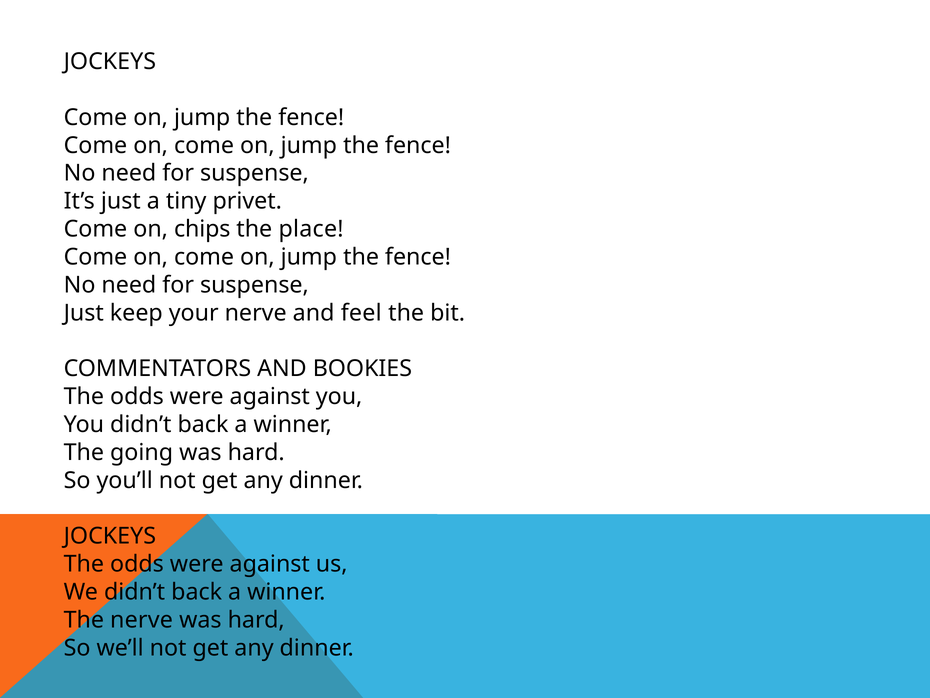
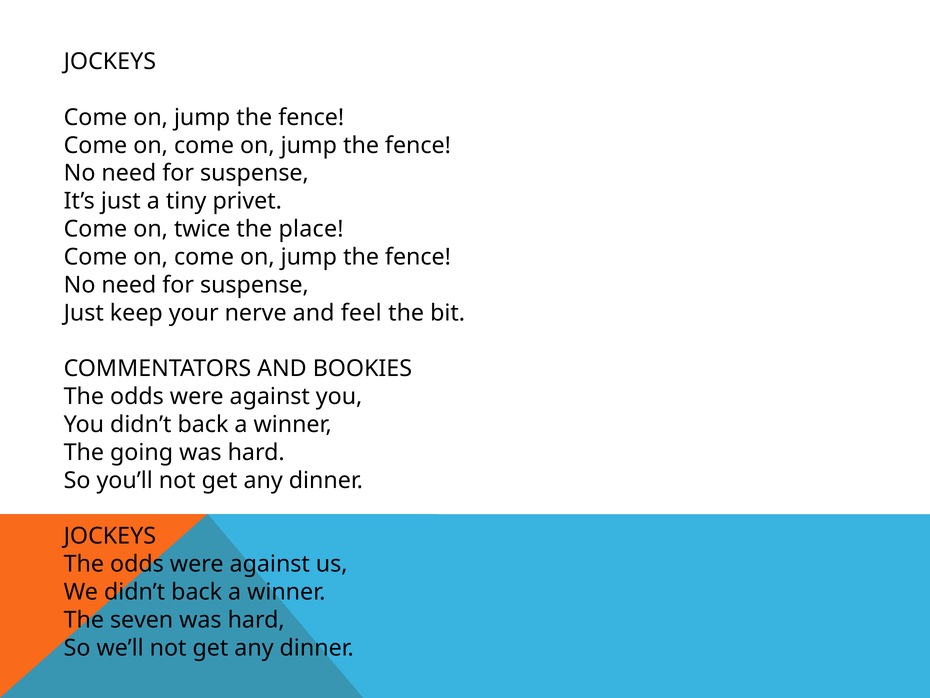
chips: chips -> twice
The nerve: nerve -> seven
